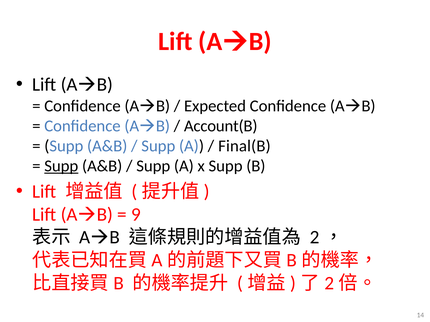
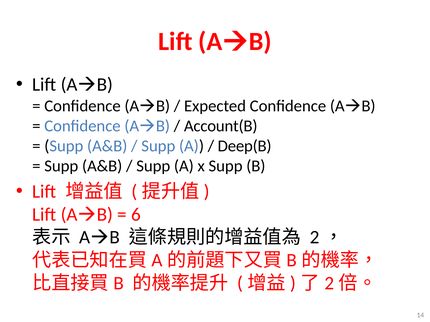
Final(B: Final(B -> Deep(B
Supp at (61, 166) underline: present -> none
9: 9 -> 6
